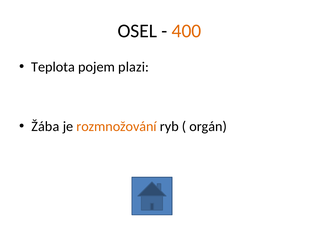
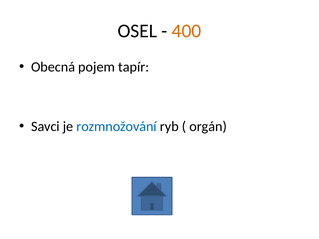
Teplota: Teplota -> Obecná
plazi: plazi -> tapír
Žába: Žába -> Savci
rozmnožování colour: orange -> blue
